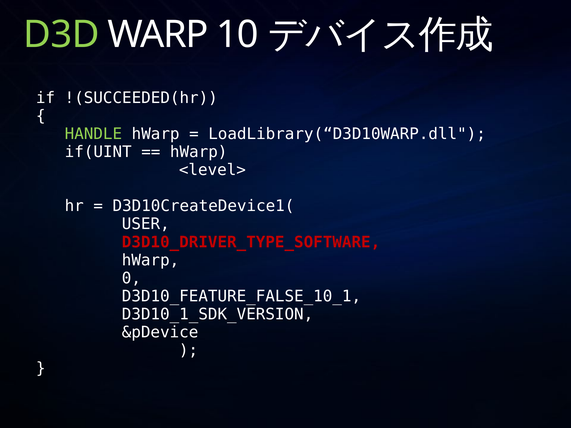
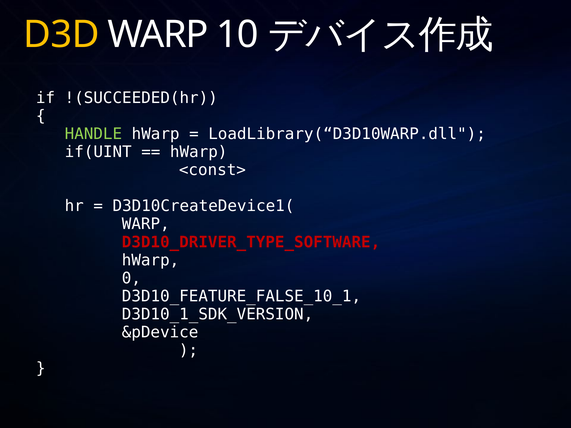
D3D colour: light green -> yellow
<level>: <level> -> <const>
USER at (146, 224): USER -> WARP
